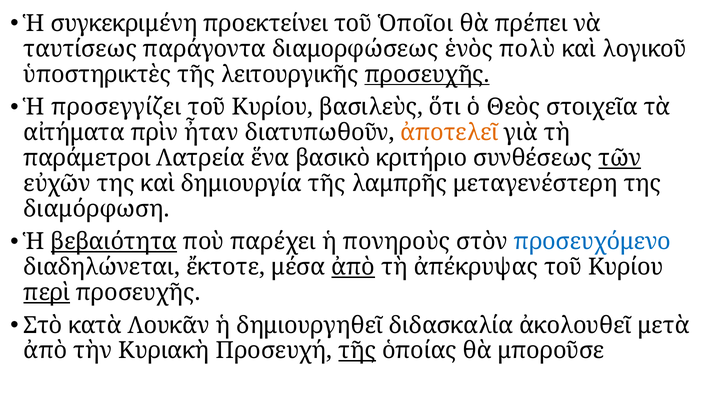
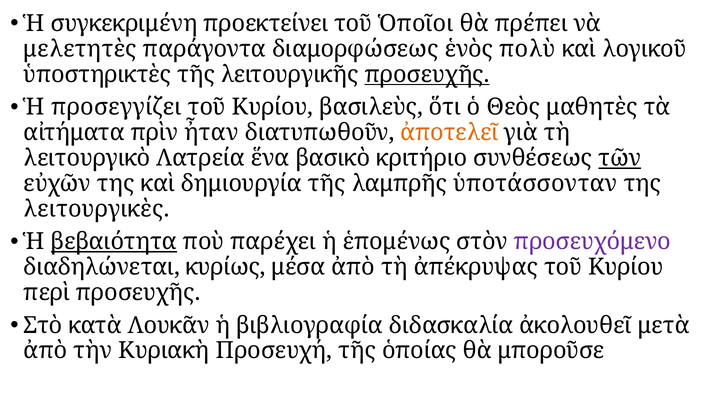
ταυτίσεως: ταυτίσεως -> μελετητὲς
στοιχεῖα: στοιχεῖα -> μαθητὲς
παράμετροι: παράμετροι -> λειτουργικὸ
μεταγενέστερη: μεταγενέστερη -> ὑποτάσσονταν
διαμόρφωση: διαμόρφωση -> λειτουργικὲς
πονηροὺς: πονηροὺς -> ἑπομένως
προσευχόμενο colour: blue -> purple
ἔκτοτε: ἔκτοτε -> κυρίως
ἀπὸ at (353, 267) underline: present -> none
περὶ underline: present -> none
δημιουργηθεῖ: δημιουργηθεῖ -> βιβλιογραφία
τῆς at (357, 351) underline: present -> none
